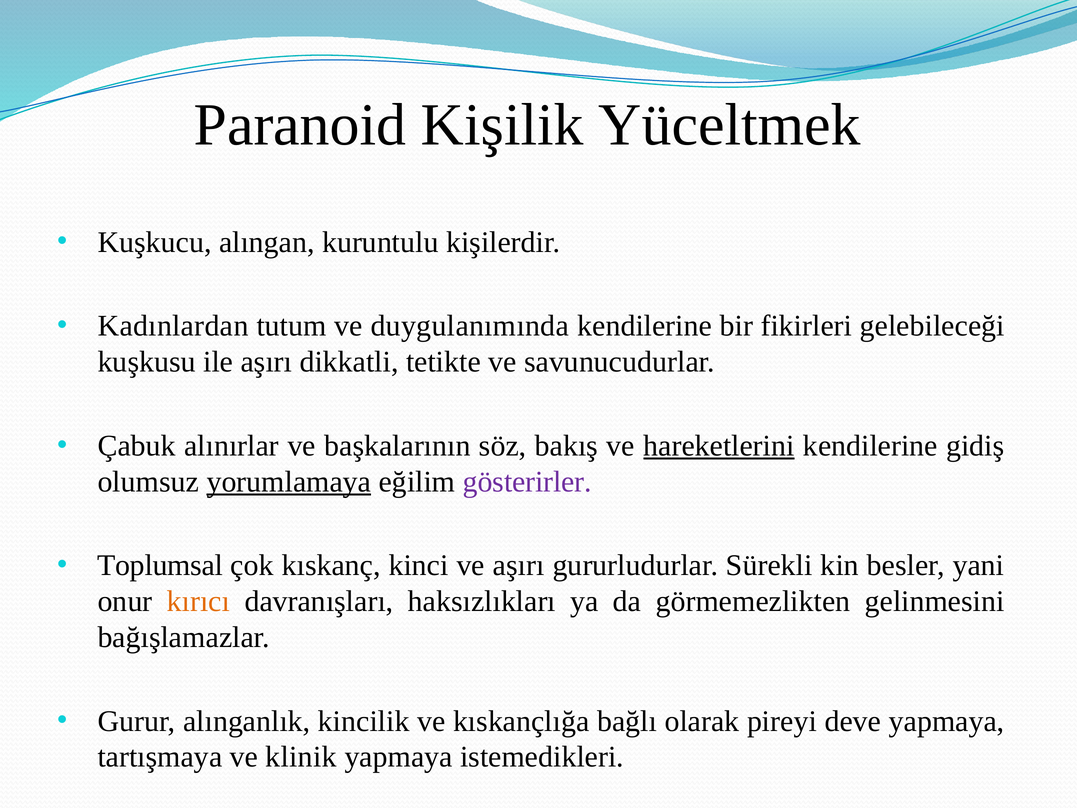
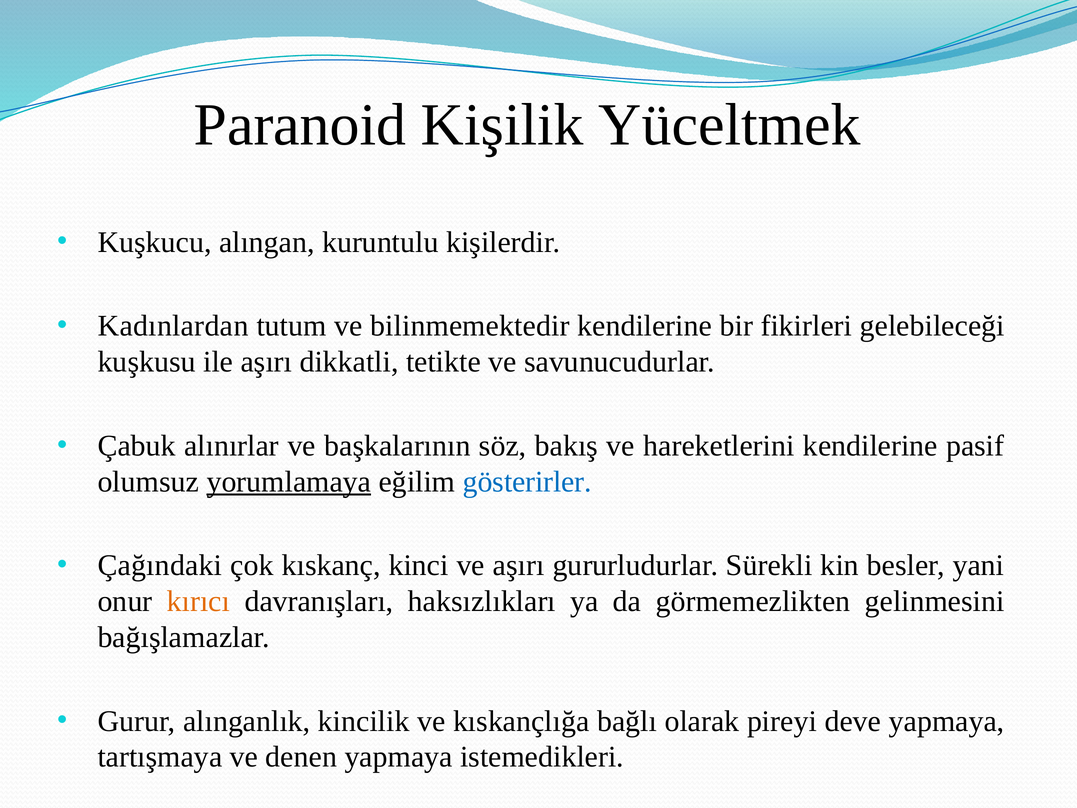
duygulanımında: duygulanımında -> bilinmemektedir
hareketlerini underline: present -> none
gidiş: gidiş -> pasif
gösterirler colour: purple -> blue
Toplumsal: Toplumsal -> Çağındaki
klinik: klinik -> denen
